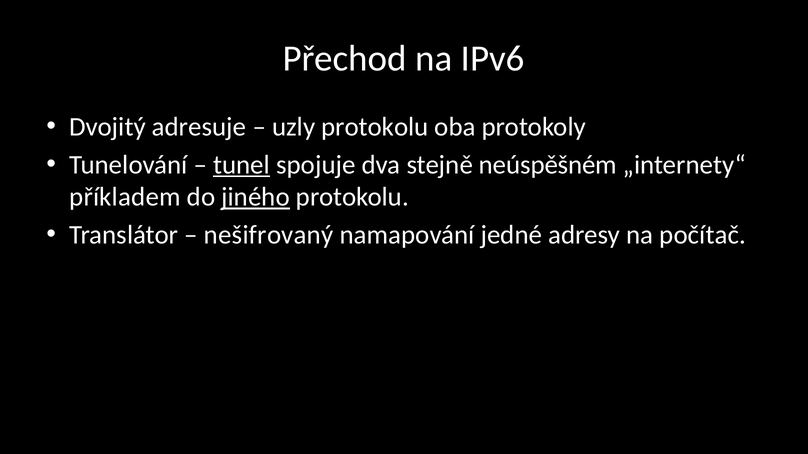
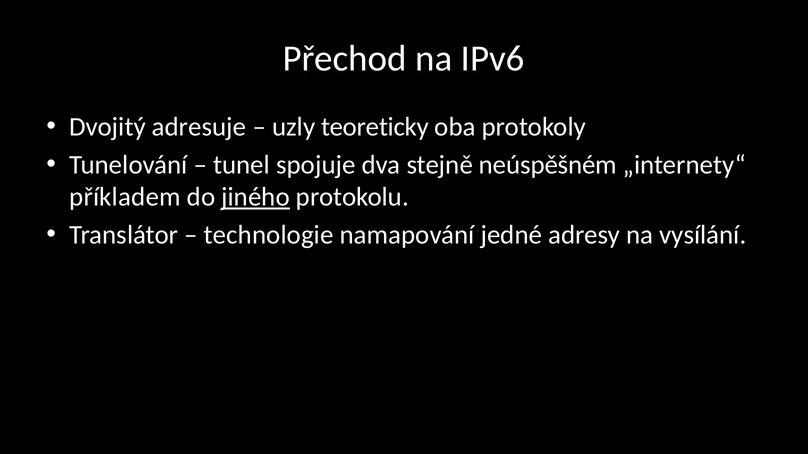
uzly protokolu: protokolu -> teoreticky
tunel underline: present -> none
nešifrovaný: nešifrovaný -> technologie
počítač: počítač -> vysílání
